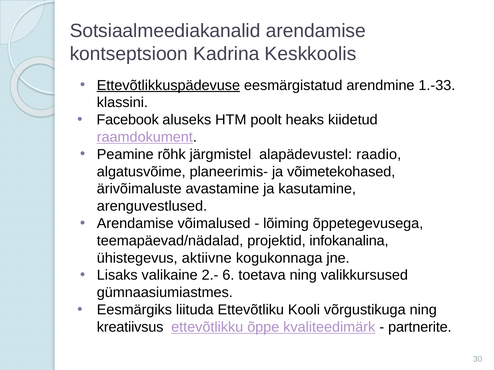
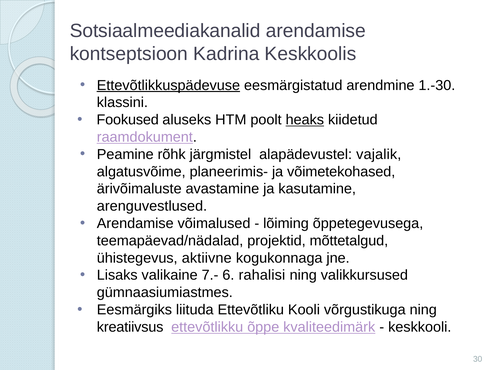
1.-33: 1.-33 -> 1.-30
Facebook: Facebook -> Fookused
heaks underline: none -> present
raadio: raadio -> vajalik
infokanalina: infokanalina -> mõttetalgud
2.-: 2.- -> 7.-
toetava: toetava -> rahalisi
partnerite: partnerite -> keskkooli
